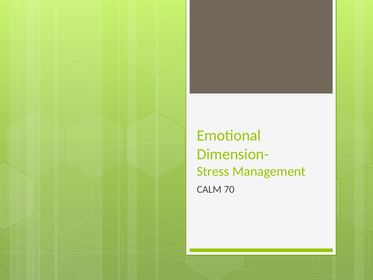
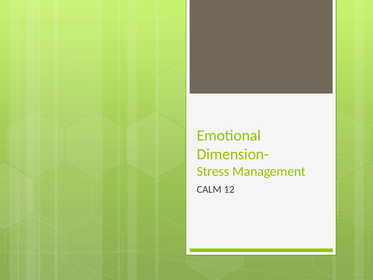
70: 70 -> 12
